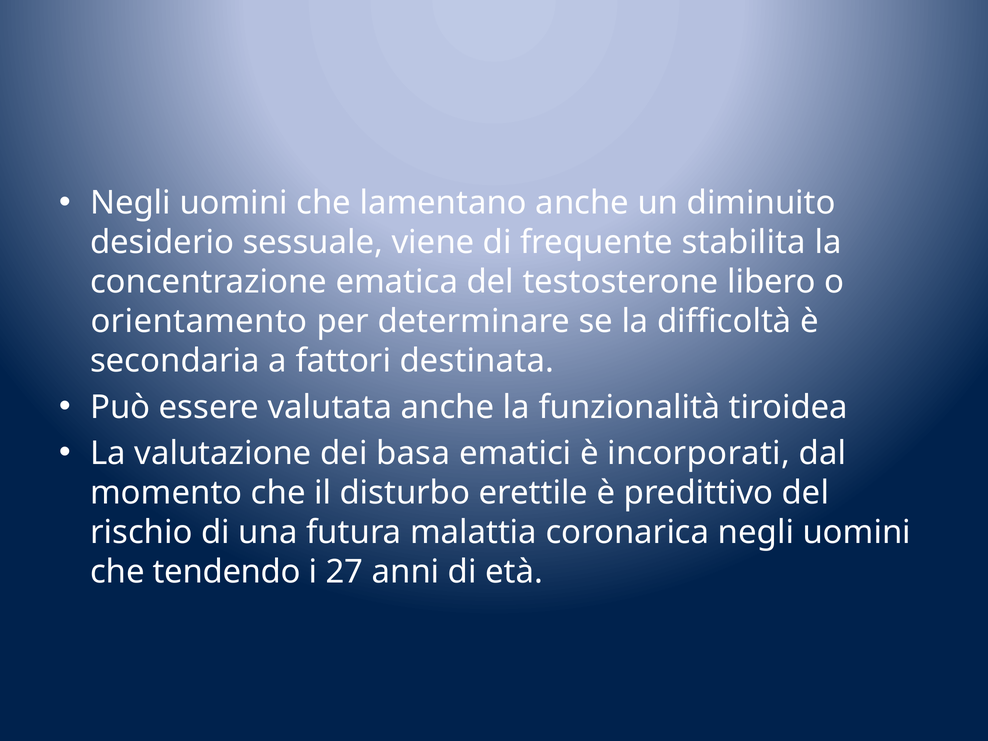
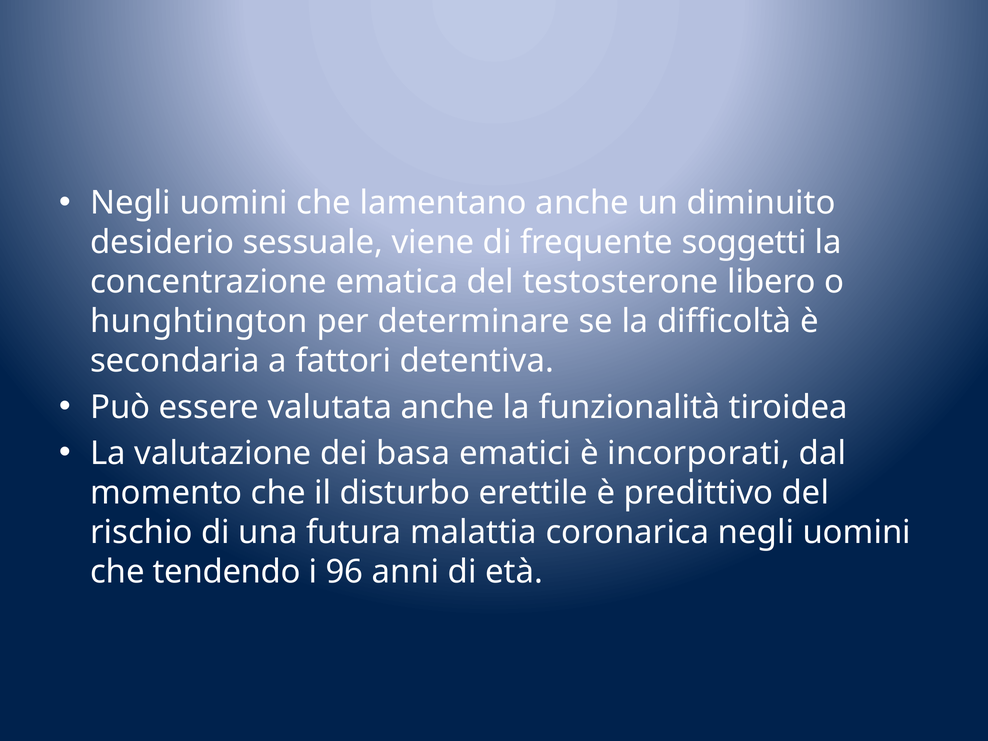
stabilita: stabilita -> soggetti
orientamento: orientamento -> hunghtington
destinata: destinata -> detentiva
27: 27 -> 96
